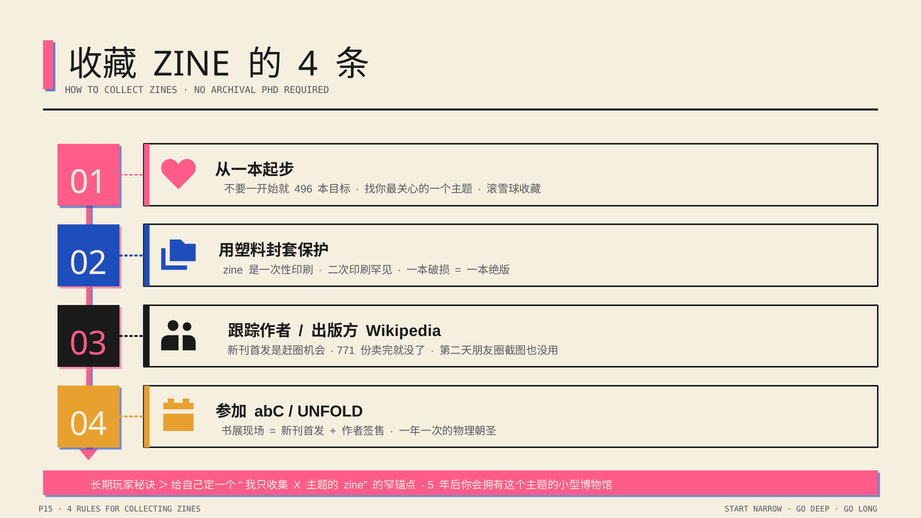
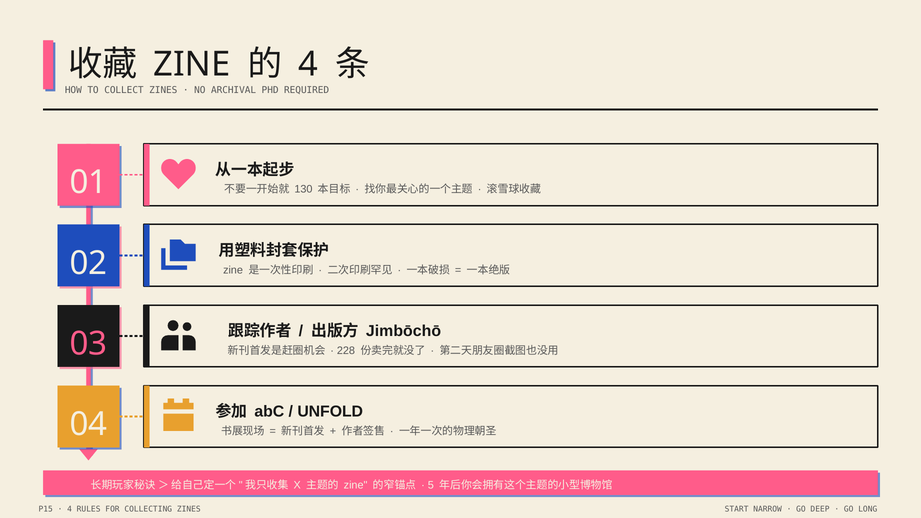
496: 496 -> 130
Wikipedia: Wikipedia -> Jimbōchō
771: 771 -> 228
